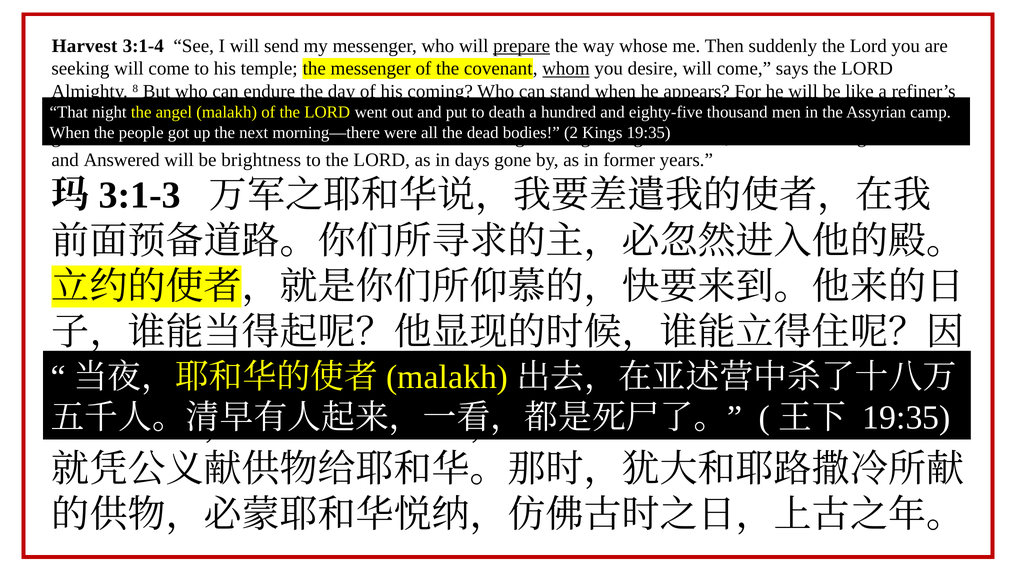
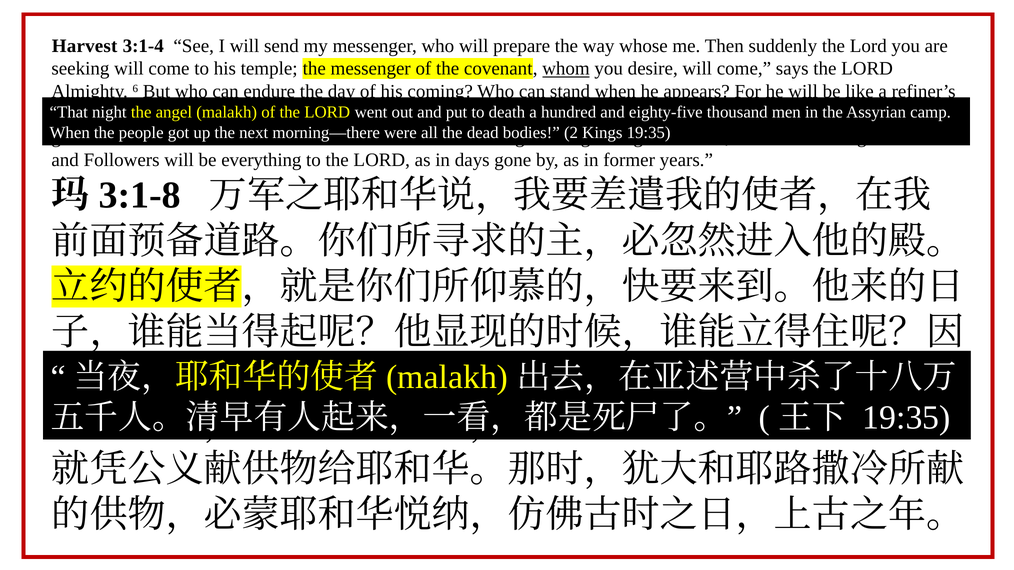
prepare underline: present -> none
8: 8 -> 6
Answered: Answered -> Followers
brightness: brightness -> everything
3:1-3: 3:1-3 -> 3:1-8
